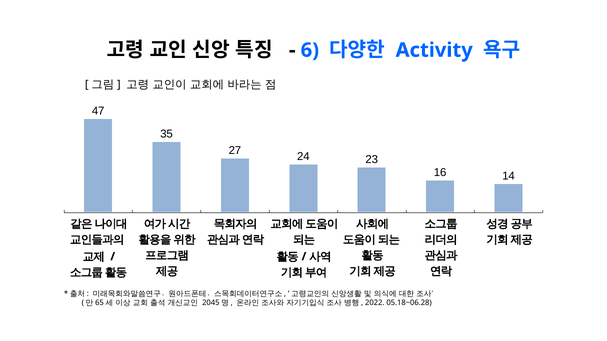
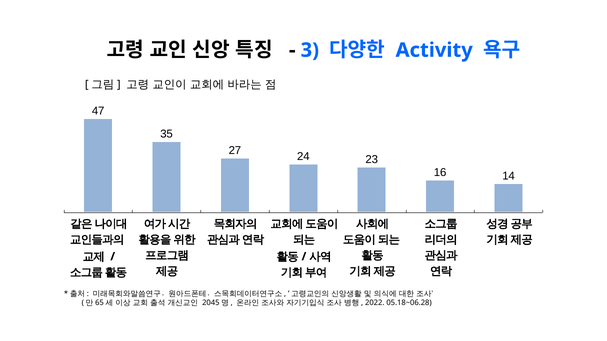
6: 6 -> 3
